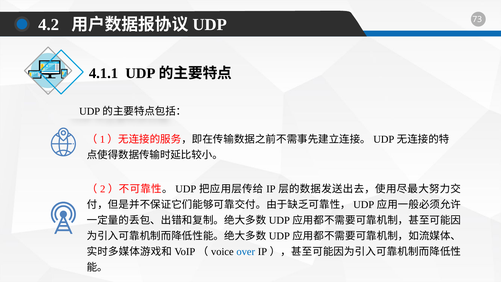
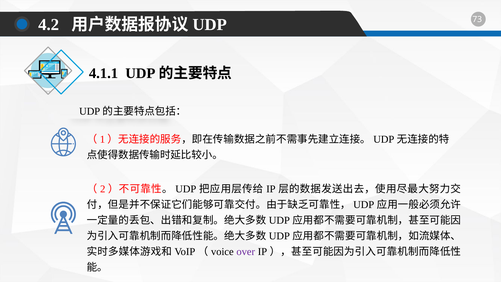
over colour: blue -> purple
